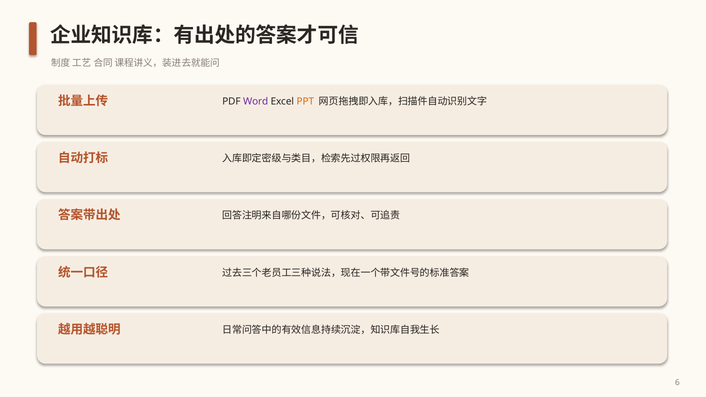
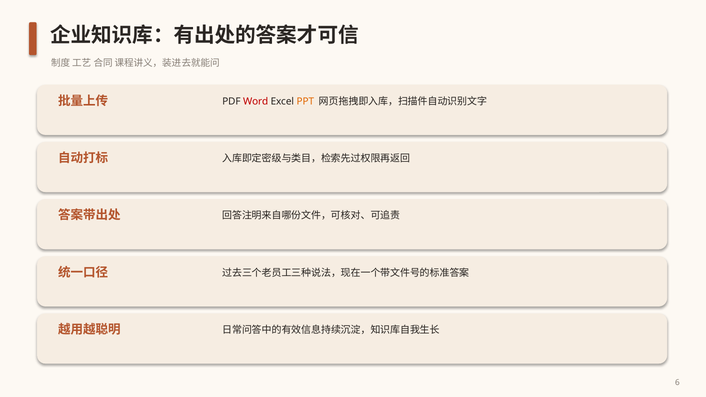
Word colour: purple -> red
